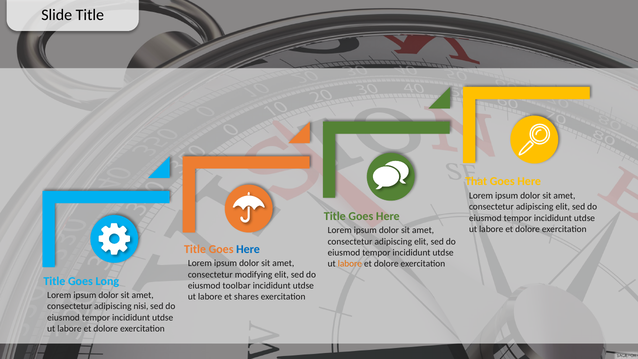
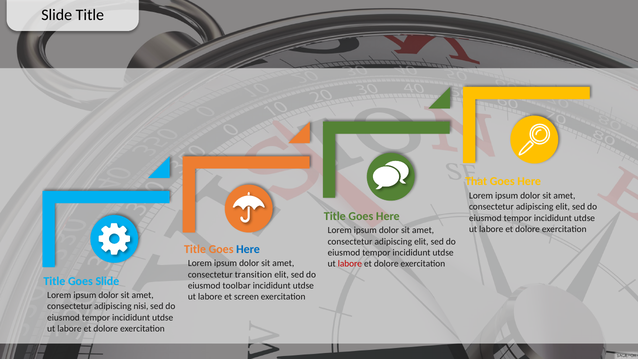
labore at (350, 264) colour: orange -> red
modifying: modifying -> transition
Goes Long: Long -> Slide
shares: shares -> screen
